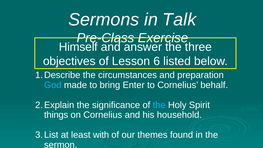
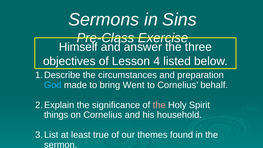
Talk: Talk -> Sins
6: 6 -> 4
Enter: Enter -> Went
the at (159, 105) colour: light blue -> pink
with: with -> true
